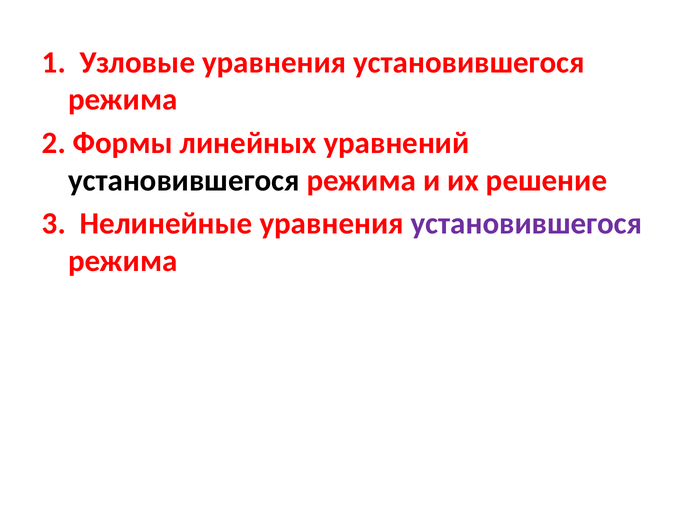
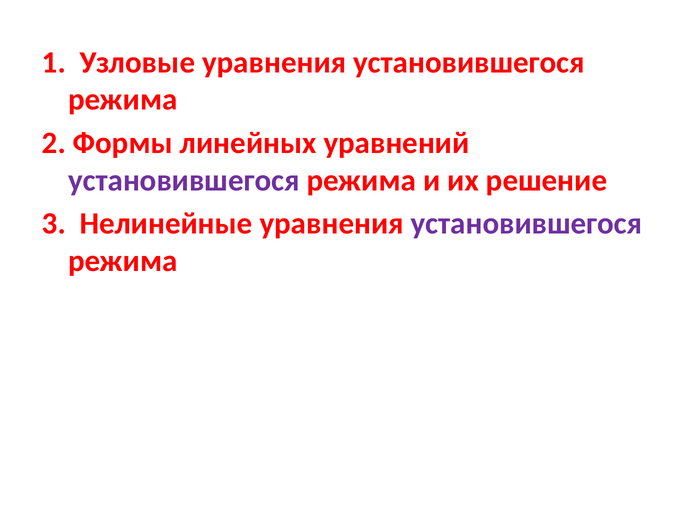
установившегося at (184, 180) colour: black -> purple
